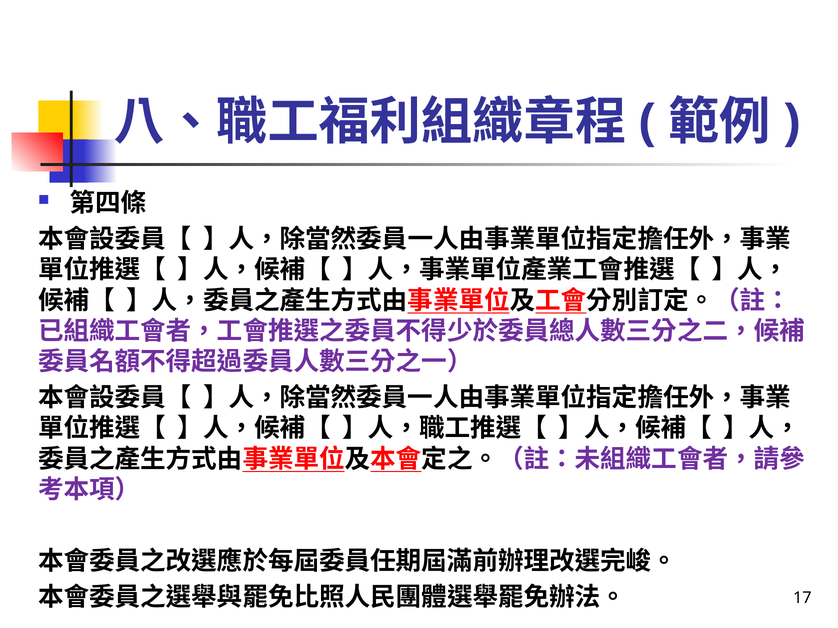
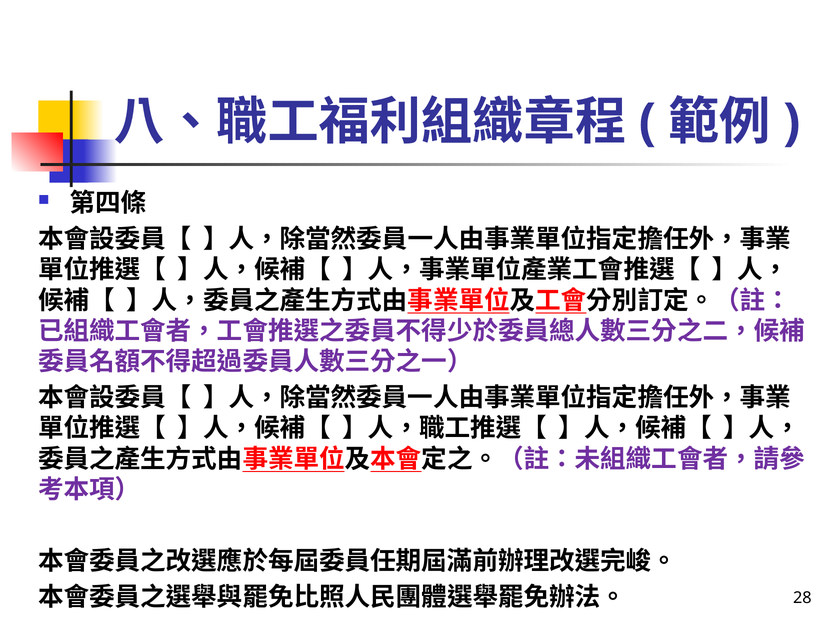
17: 17 -> 28
